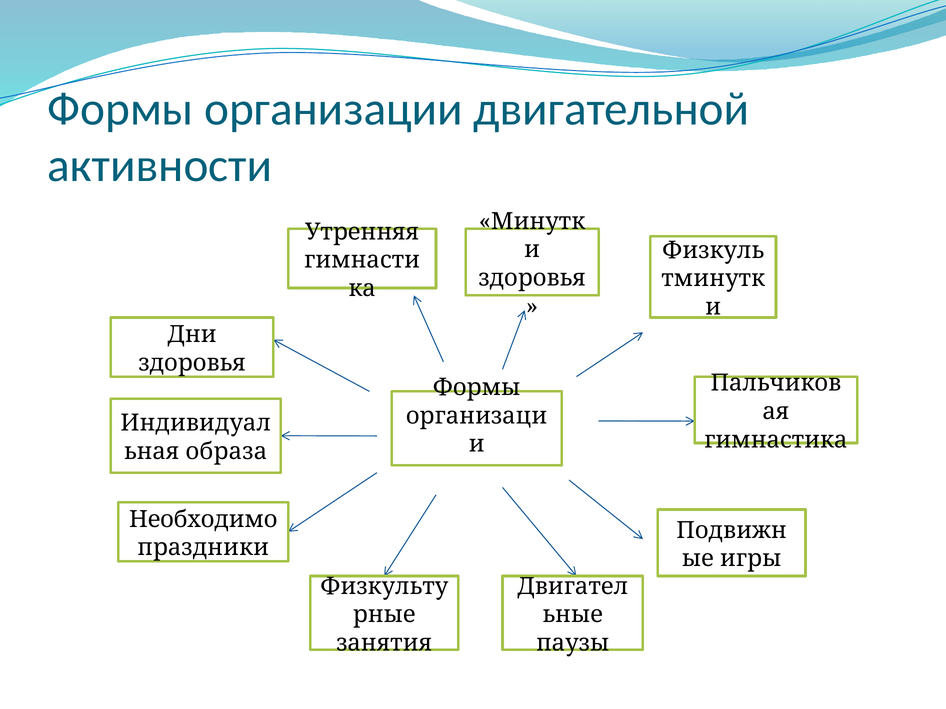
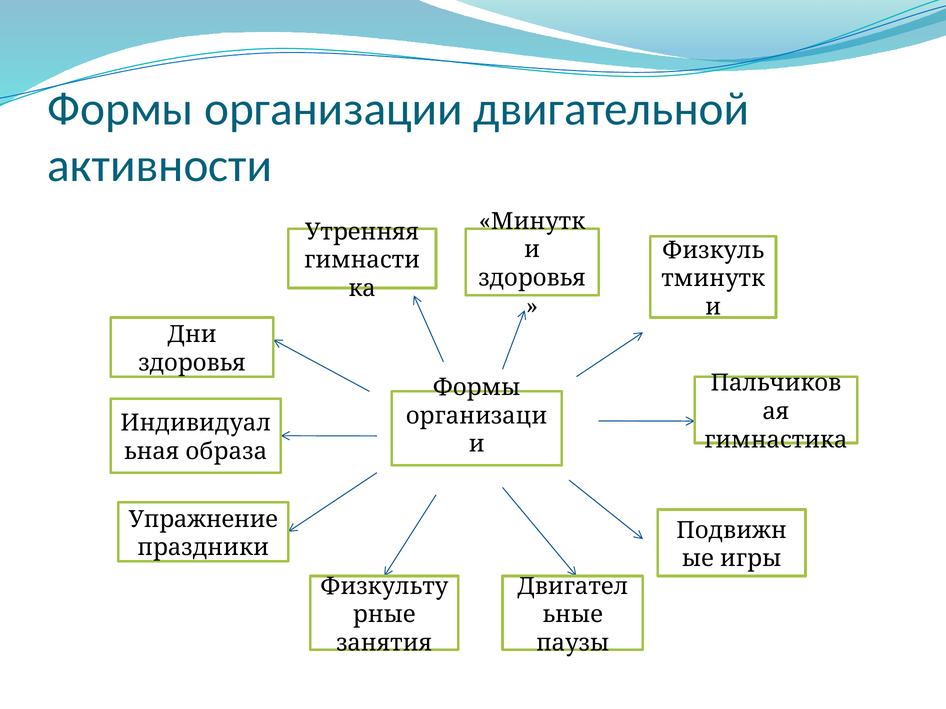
Необходимо: Необходимо -> Упражнение
